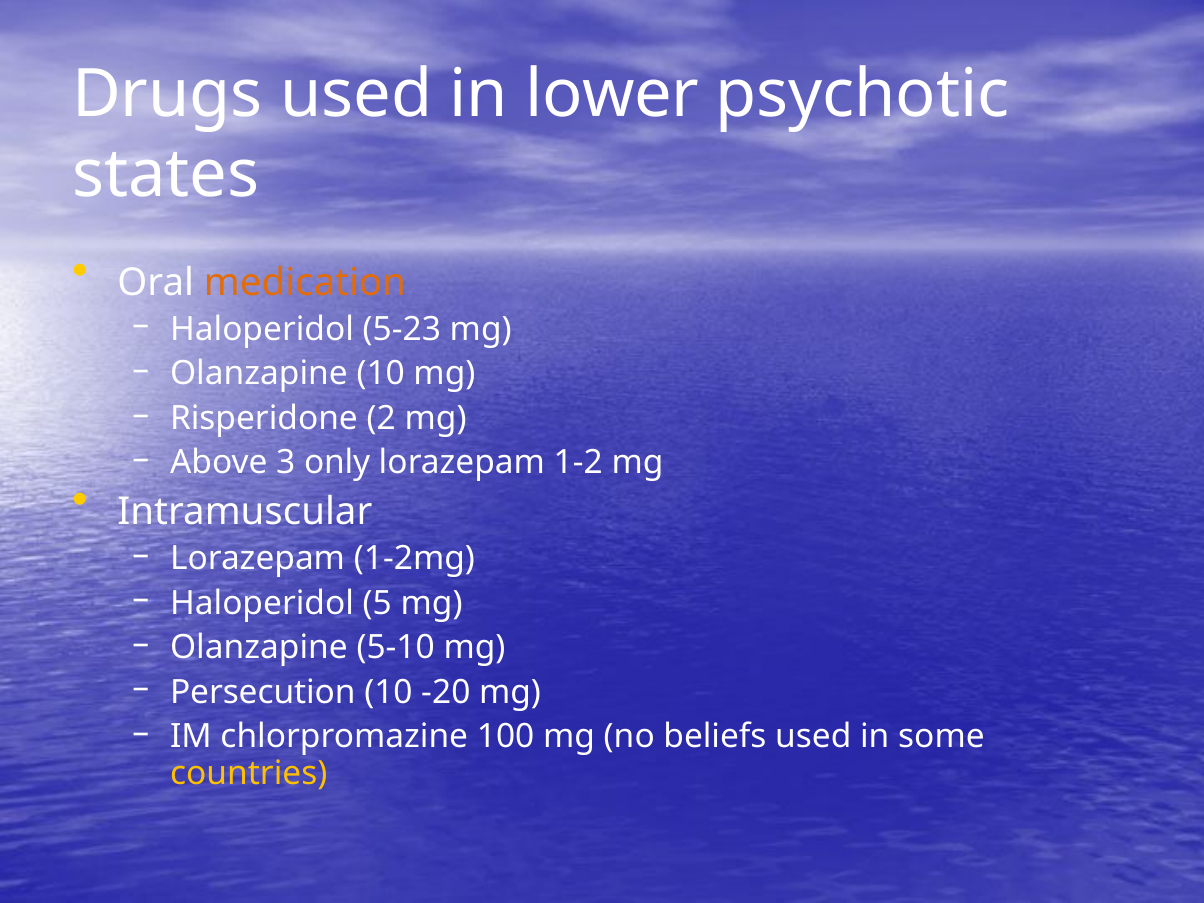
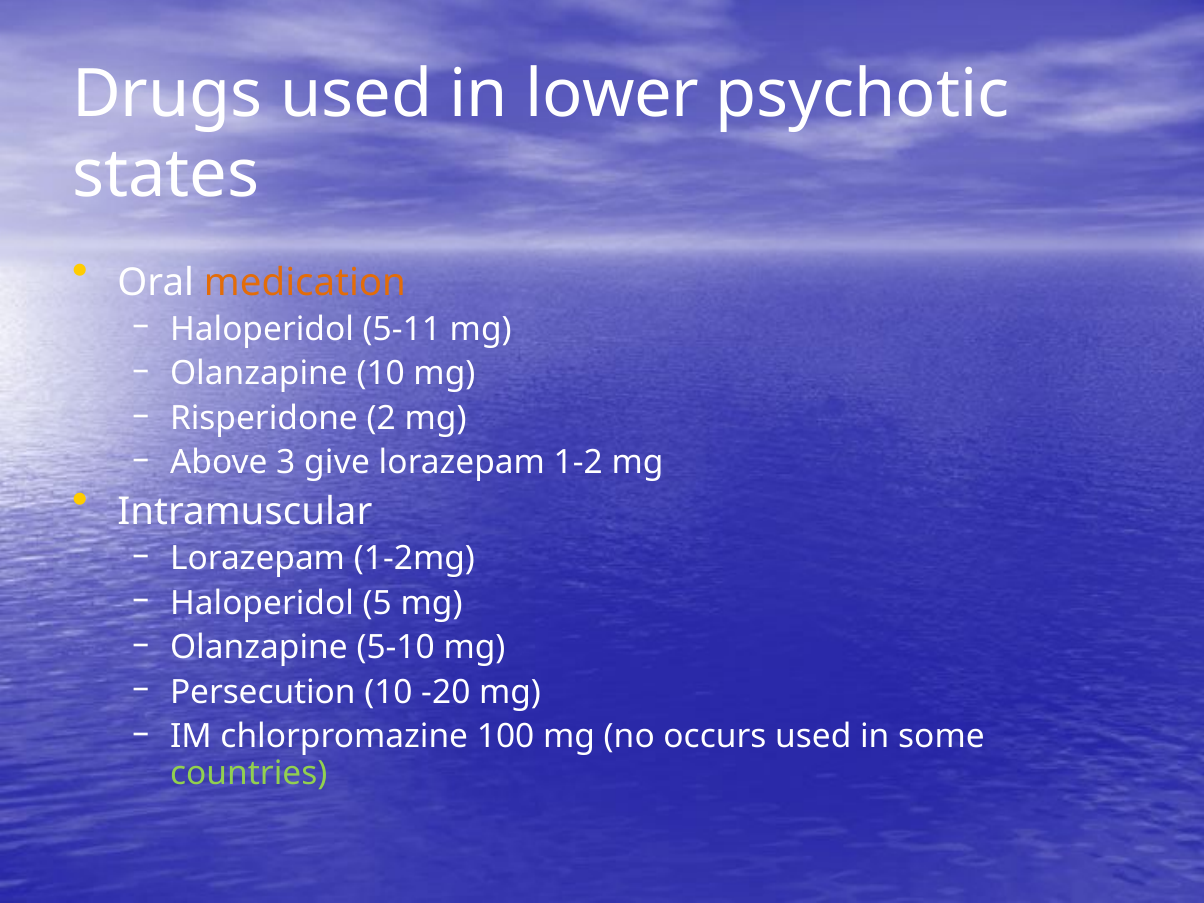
5-23: 5-23 -> 5-11
only: only -> give
beliefs: beliefs -> occurs
countries colour: yellow -> light green
